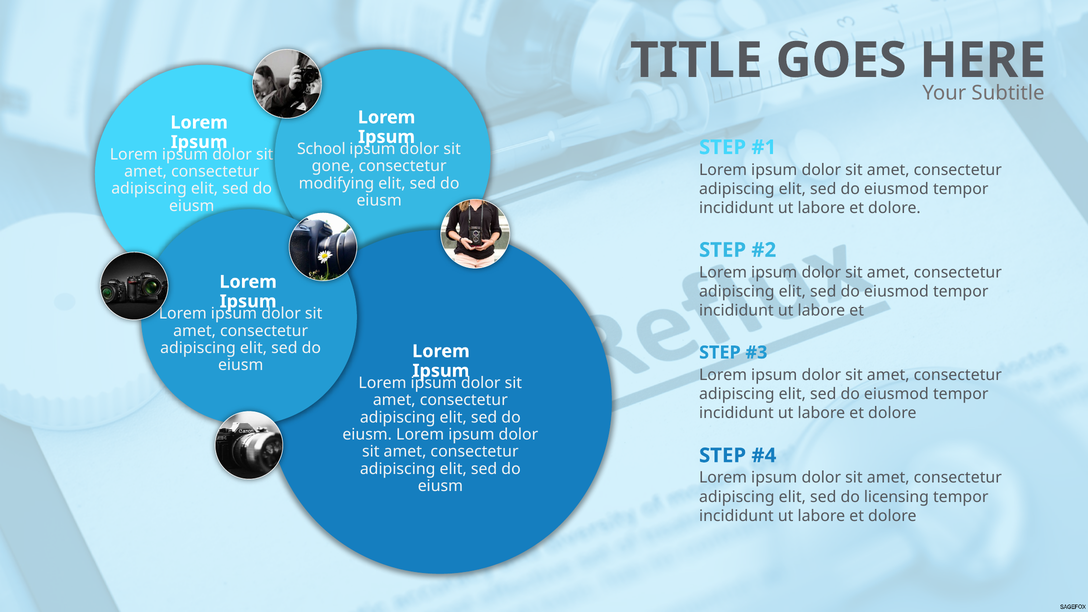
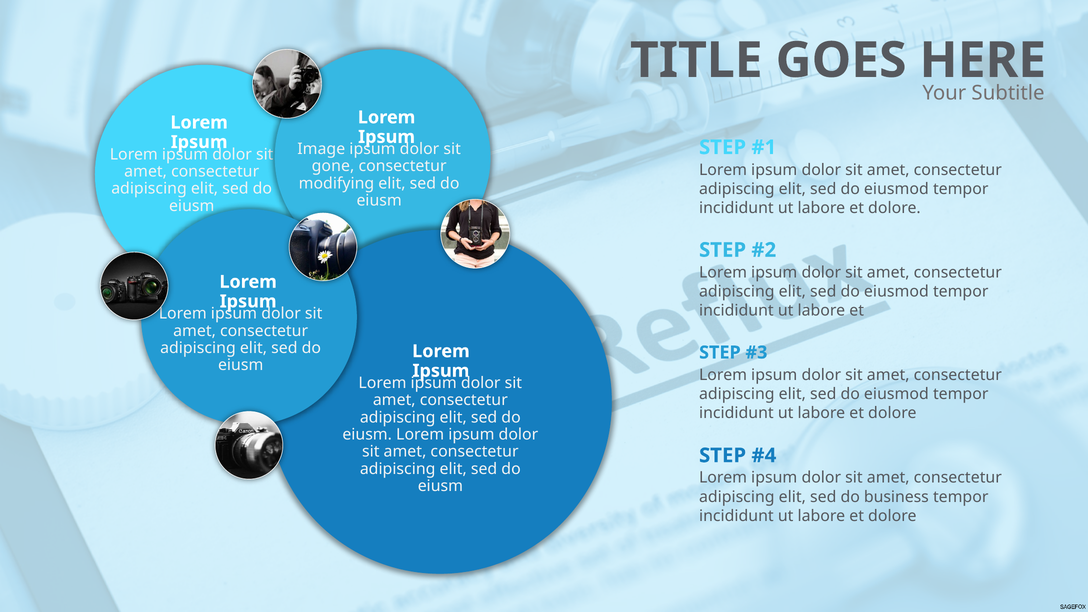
School: School -> Image
licensing: licensing -> business
